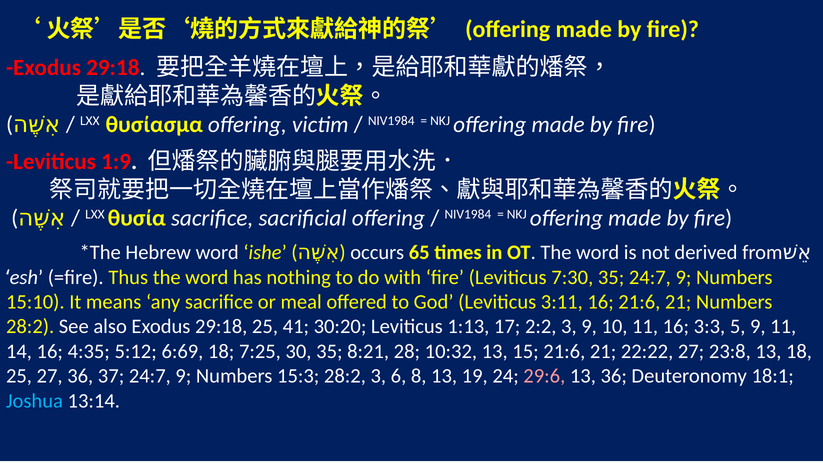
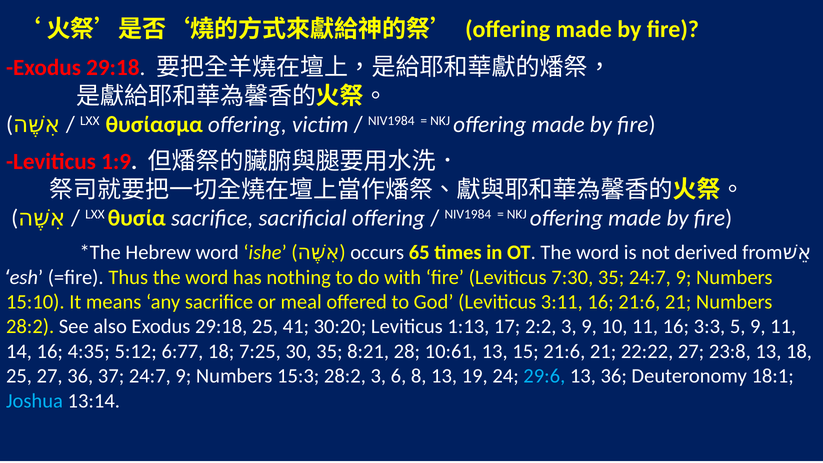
6:69: 6:69 -> 6:77
10:32: 10:32 -> 10:61
29:6 colour: pink -> light blue
